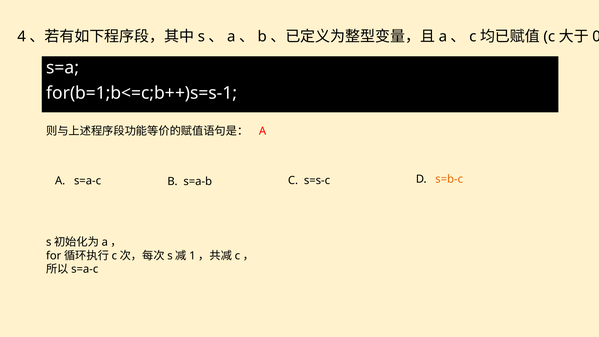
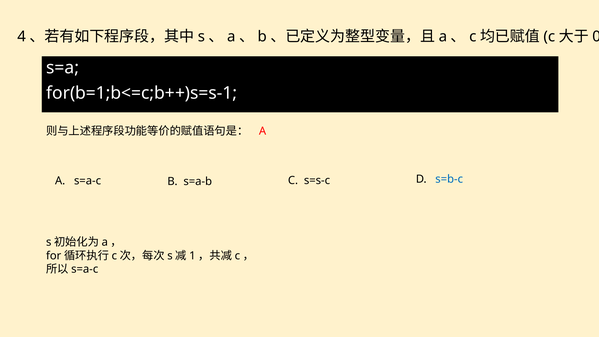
s=b-c colour: orange -> blue
